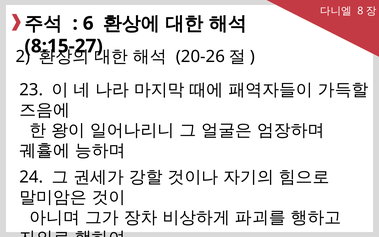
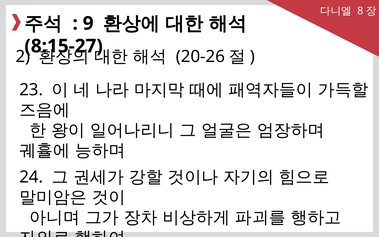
6: 6 -> 9
